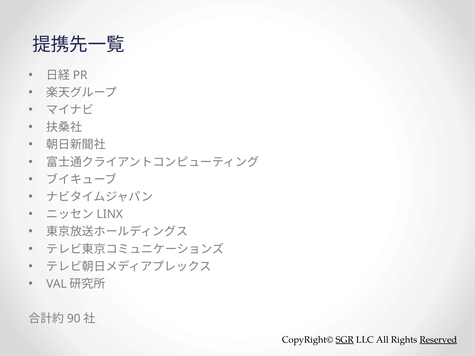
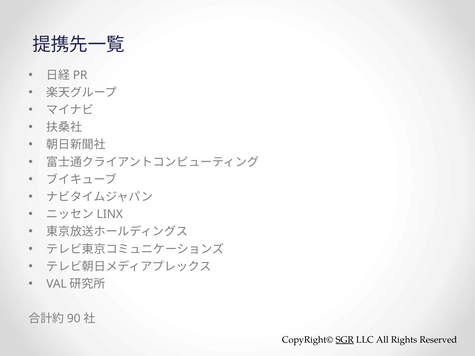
Reserved underline: present -> none
